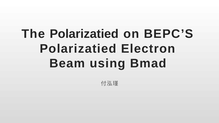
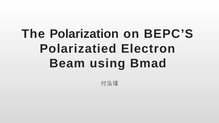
The Polarizatied: Polarizatied -> Polarization
